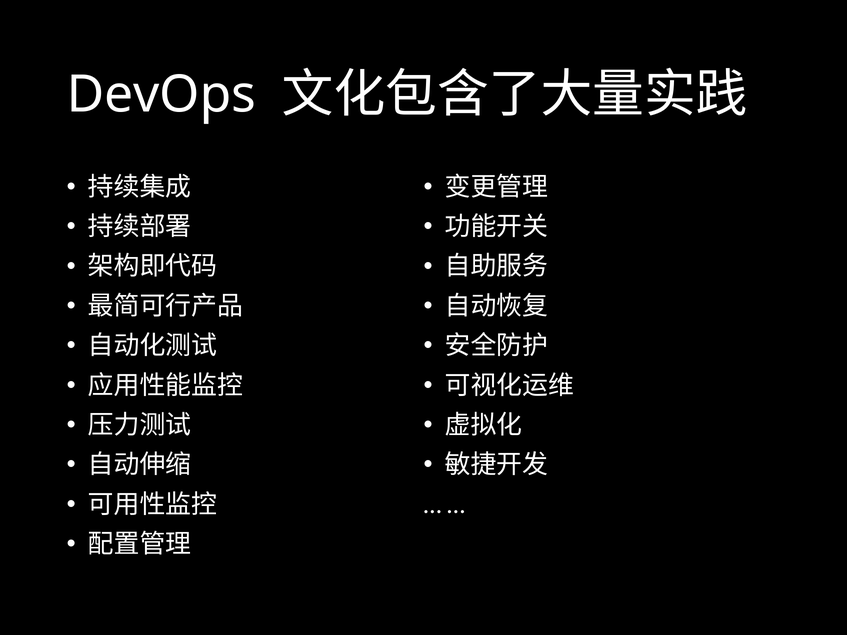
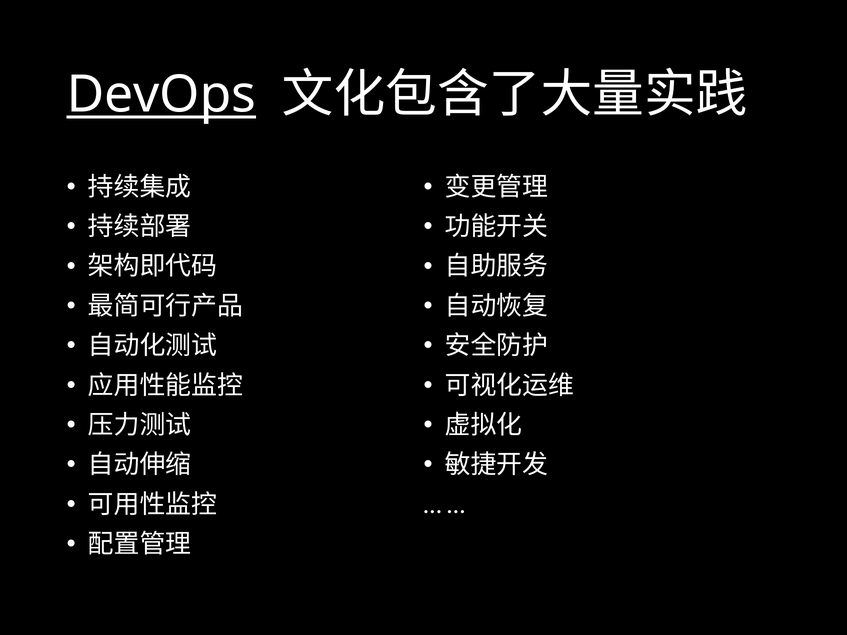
DevOps underline: none -> present
